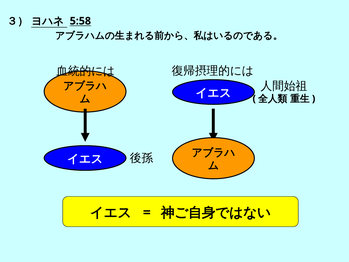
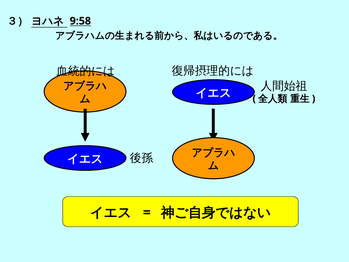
5:58: 5:58 -> 9:58
